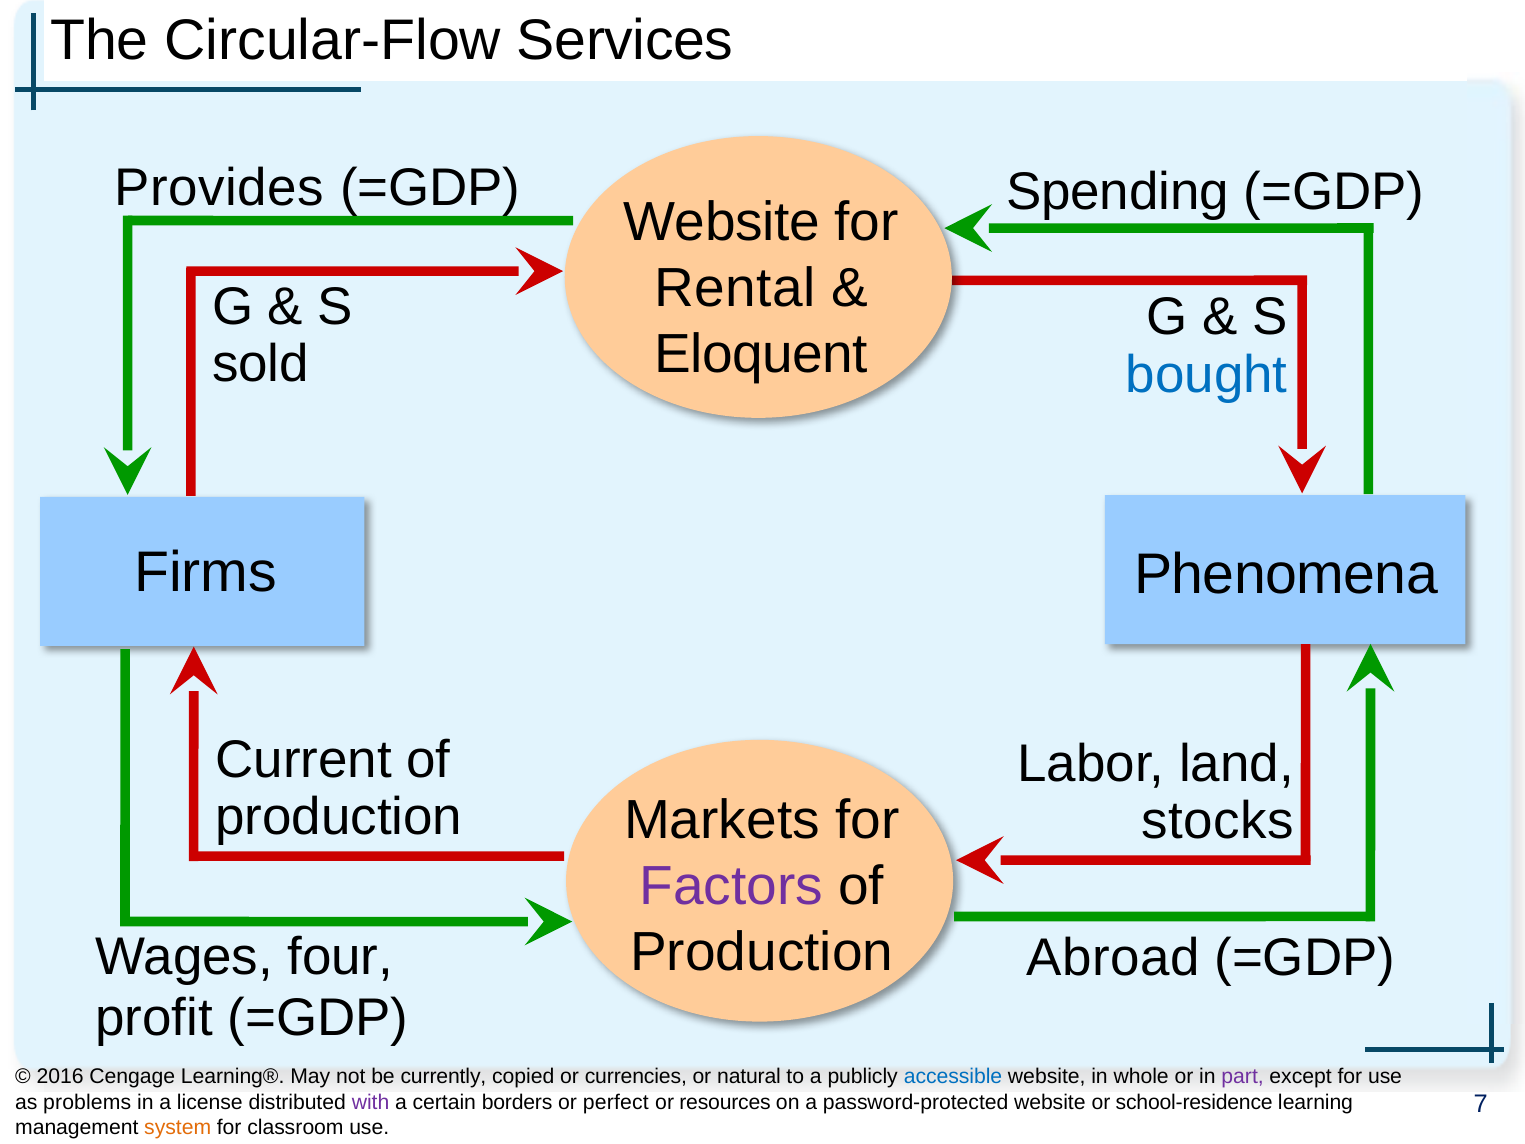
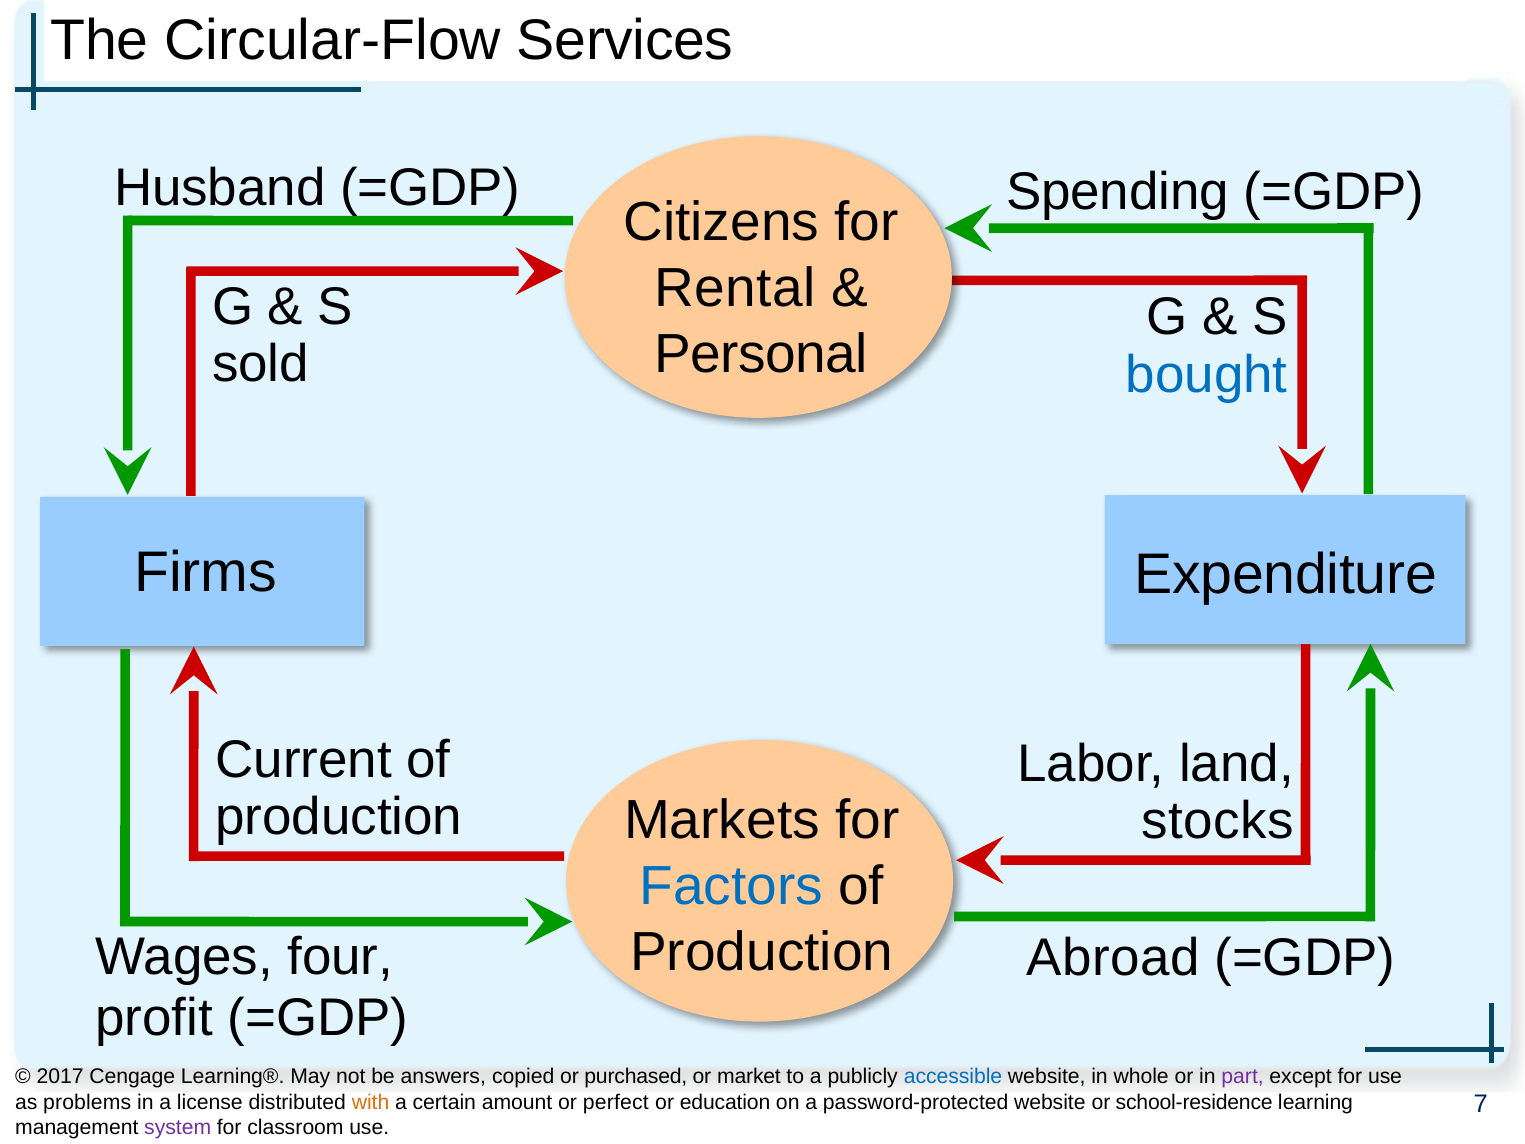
Provides: Provides -> Husband
Website at (722, 222): Website -> Citizens
Eloquent: Eloquent -> Personal
Phenomena: Phenomena -> Expenditure
Factors colour: purple -> blue
2016: 2016 -> 2017
currently: currently -> answers
currencies: currencies -> purchased
natural: natural -> market
with colour: purple -> orange
borders: borders -> amount
resources: resources -> education
system colour: orange -> purple
